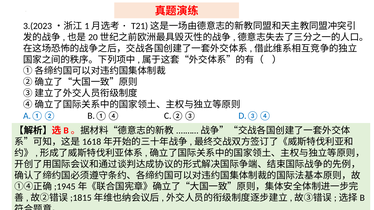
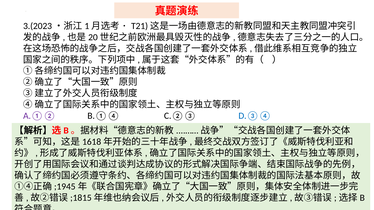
A.①② colour: blue -> purple
